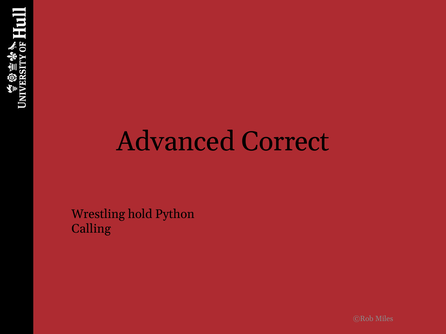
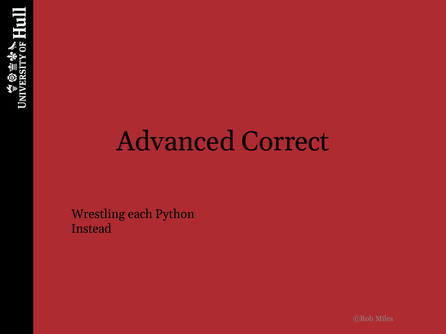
hold: hold -> each
Calling: Calling -> Instead
